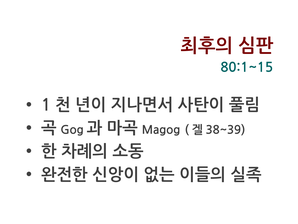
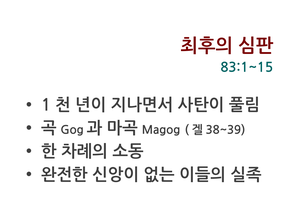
80:1~15: 80:1~15 -> 83:1~15
